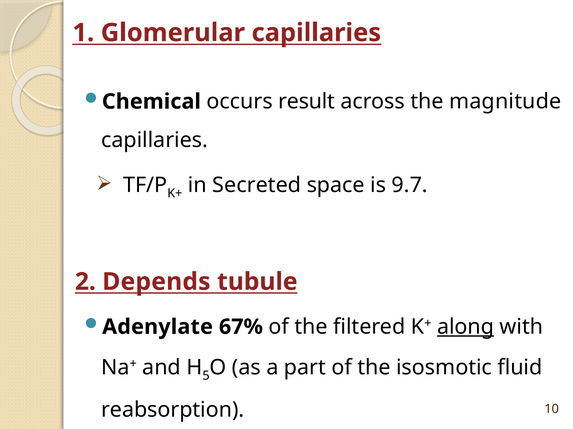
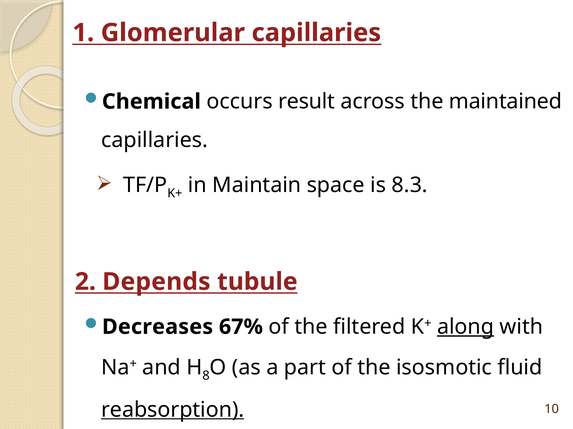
magnitude: magnitude -> maintained
Secreted: Secreted -> Maintain
9.7: 9.7 -> 8.3
Adenylate: Adenylate -> Decreases
5: 5 -> 8
reabsorption underline: none -> present
